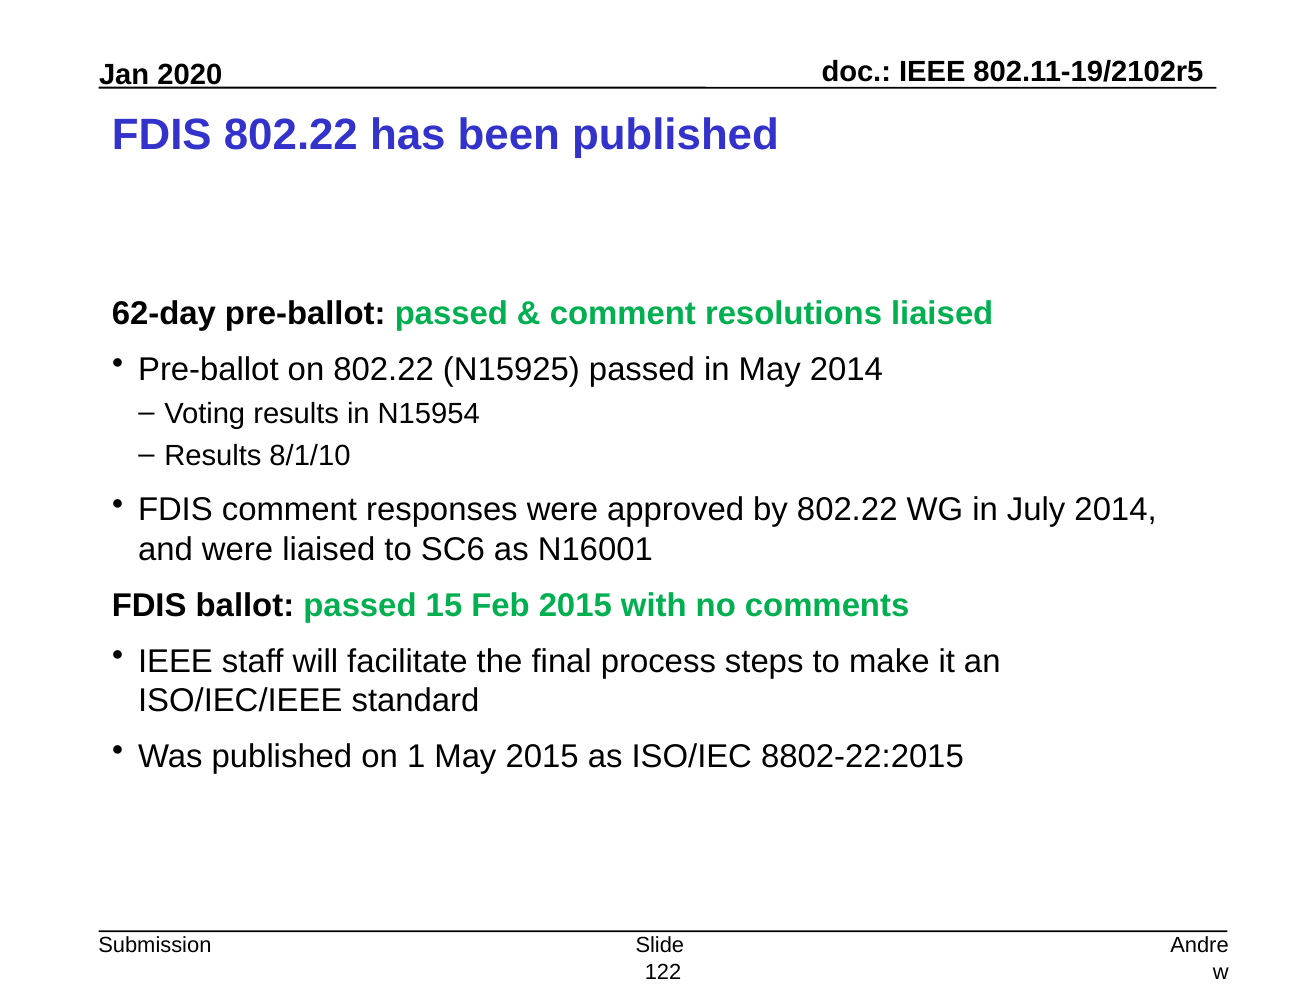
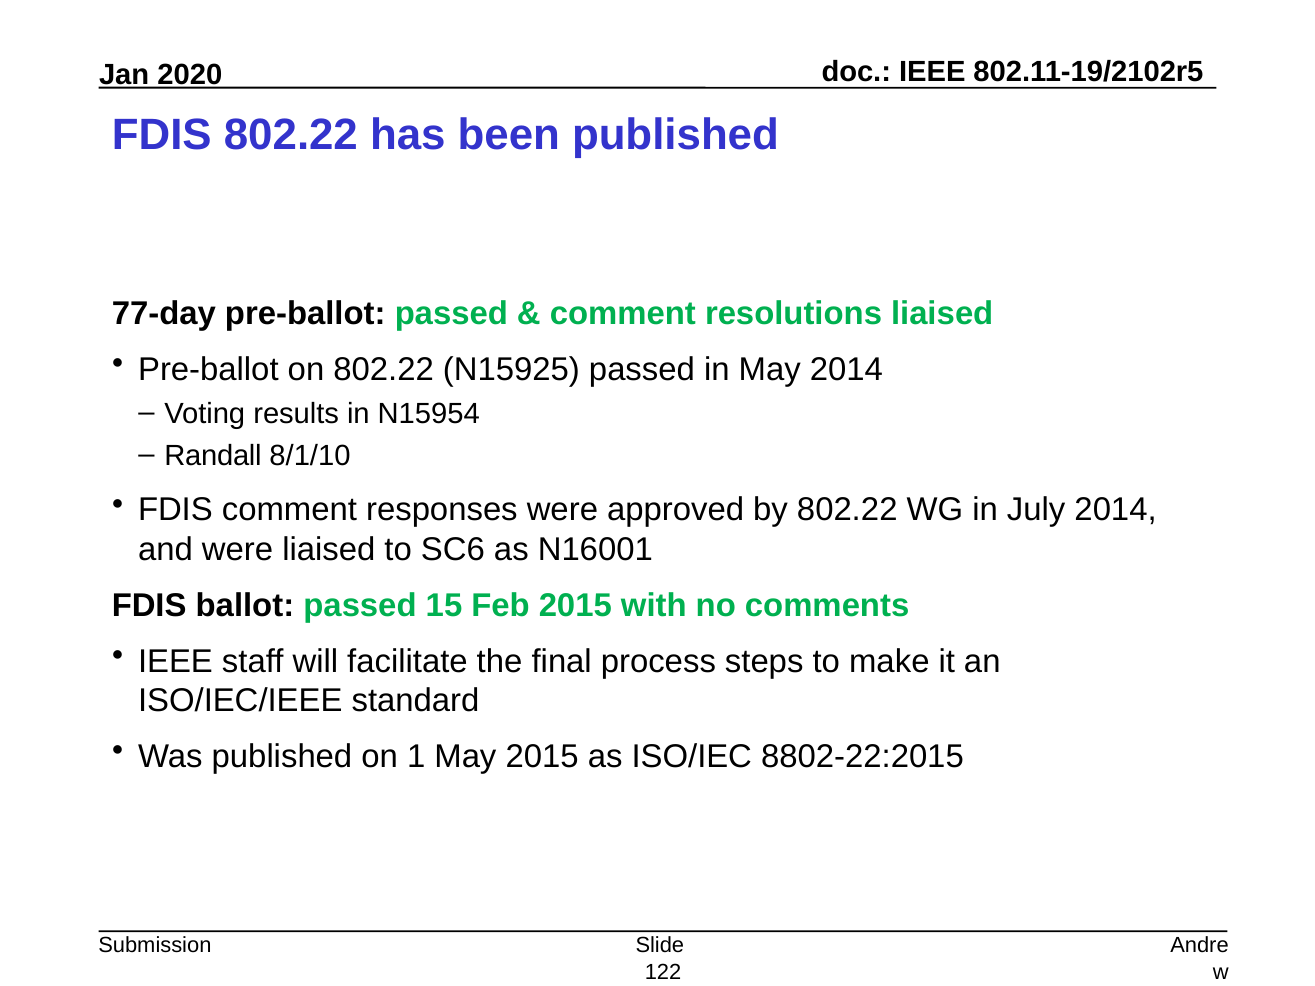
62-day: 62-day -> 77-day
Results at (213, 456): Results -> Randall
